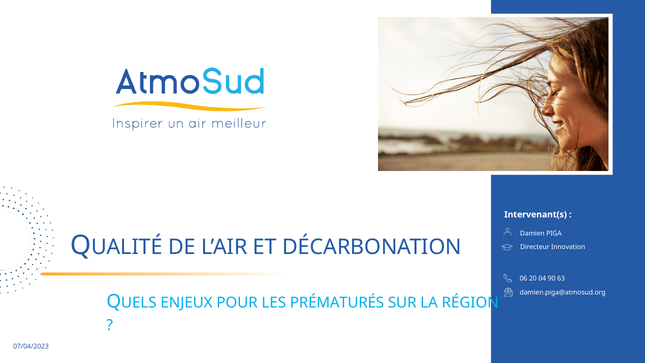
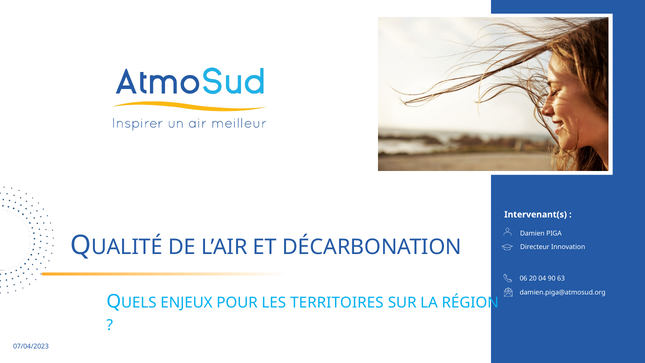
PRÉMATURÉS: PRÉMATURÉS -> TERRITOIRES
